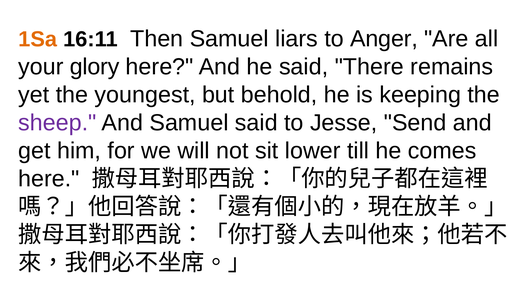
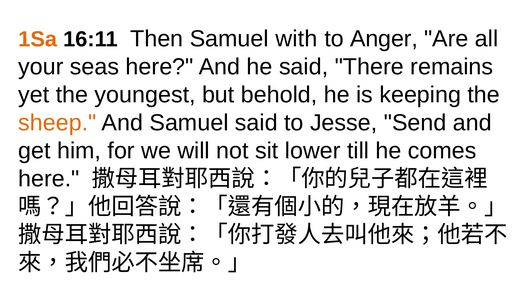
liars: liars -> with
glory: glory -> seas
sheep colour: purple -> orange
